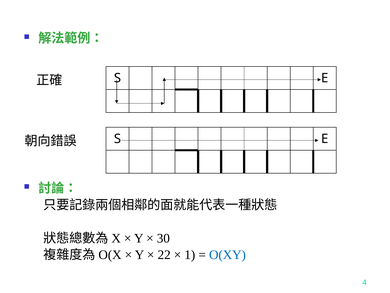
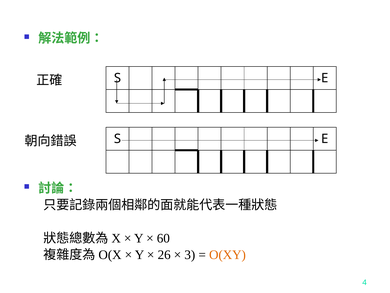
30: 30 -> 60
22: 22 -> 26
1: 1 -> 3
O(XY colour: blue -> orange
